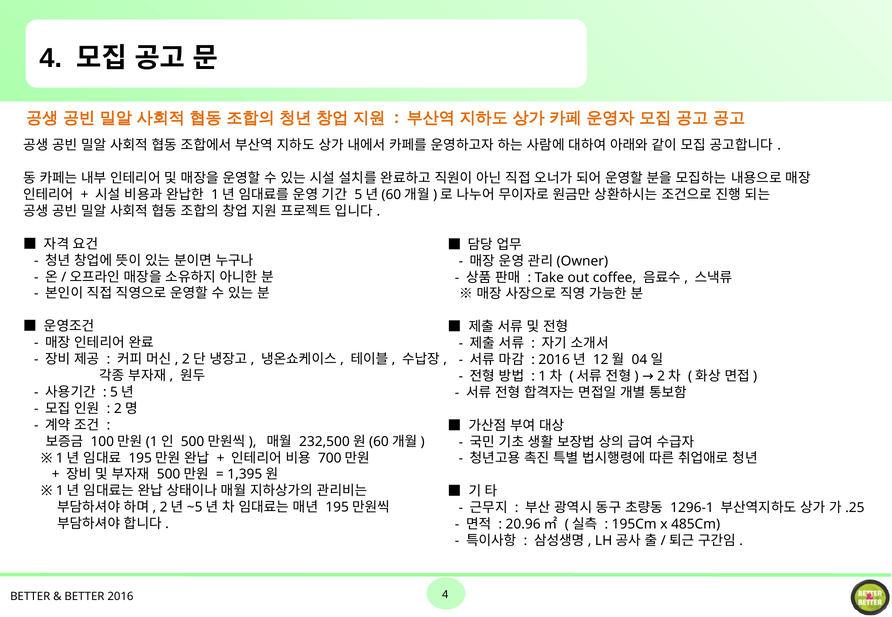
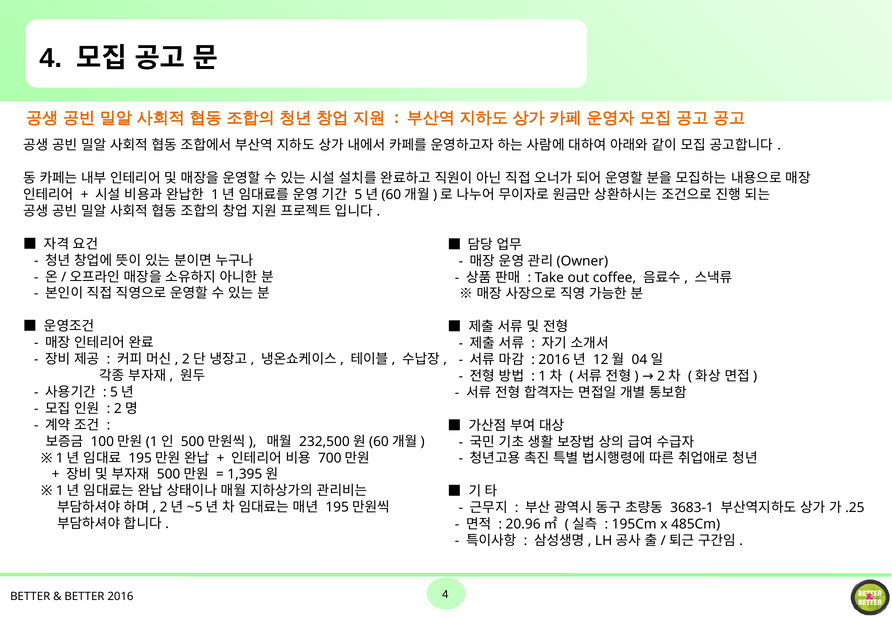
1296-1: 1296-1 -> 3683-1
